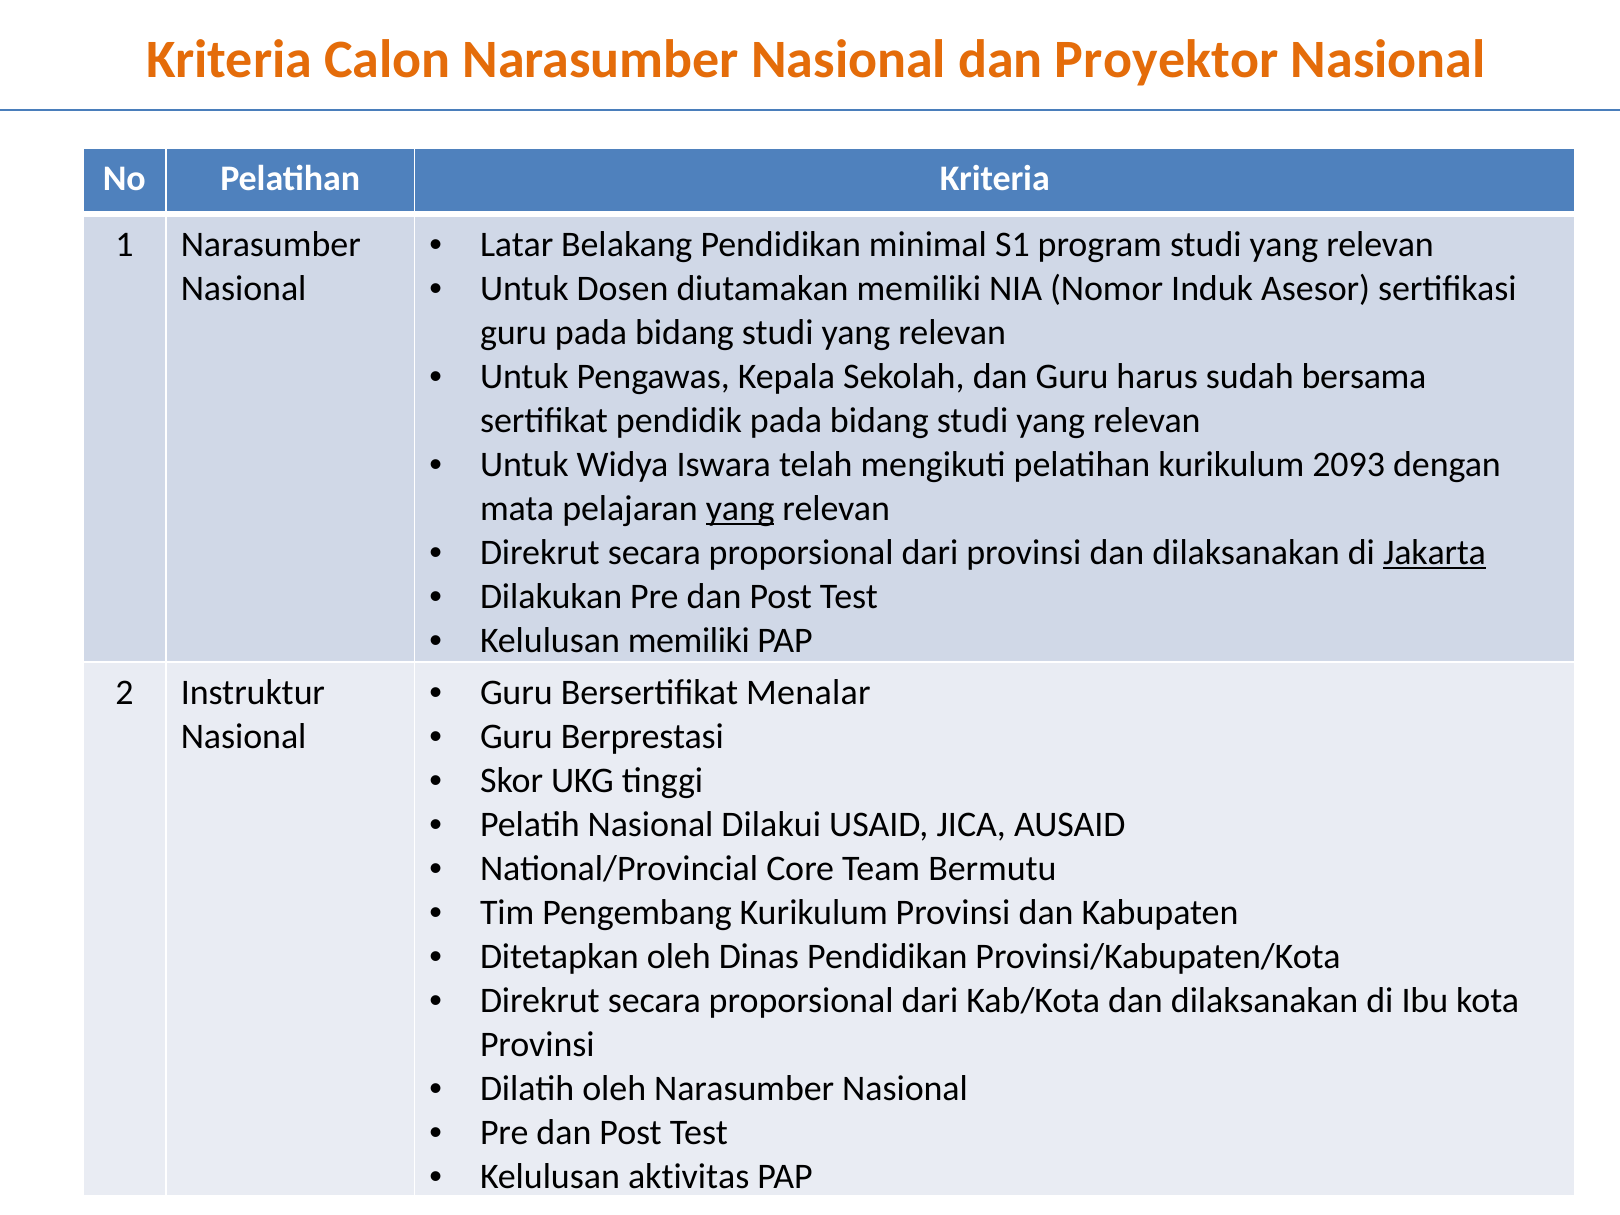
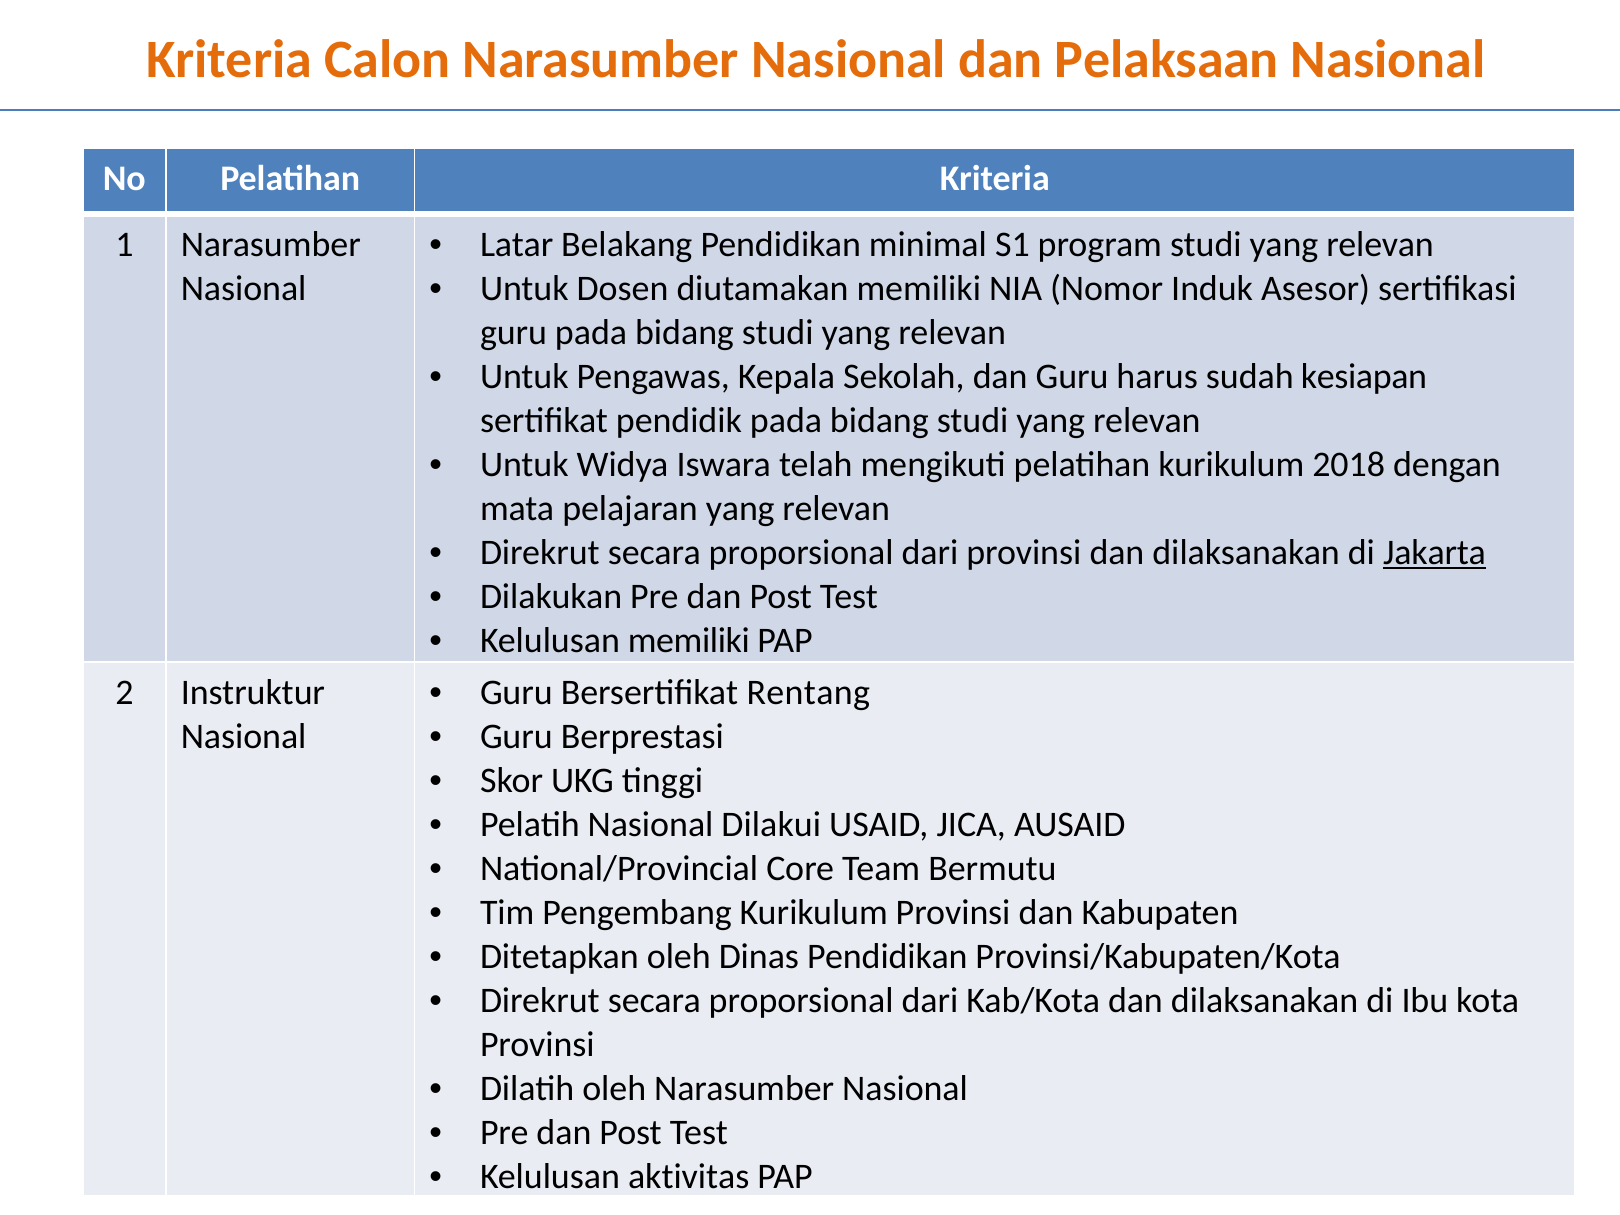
Proyektor: Proyektor -> Pelaksaan
bersama: bersama -> kesiapan
2093: 2093 -> 2018
yang at (740, 509) underline: present -> none
Menalar: Menalar -> Rentang
